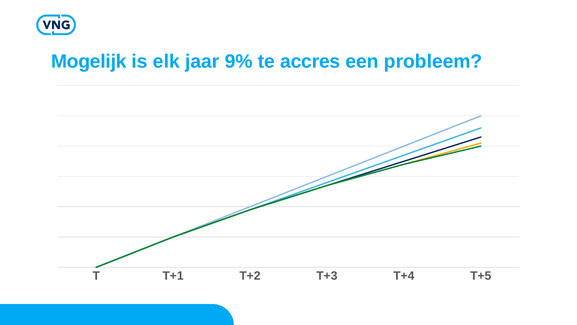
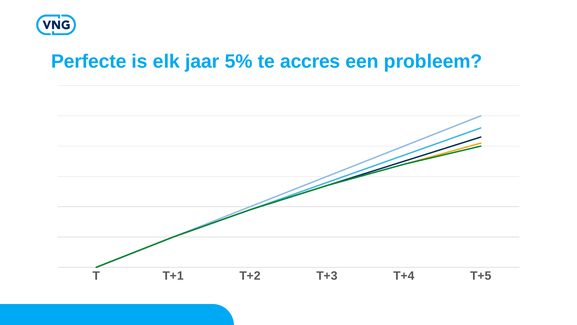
Mogelijk: Mogelijk -> Perfecte
9%: 9% -> 5%
